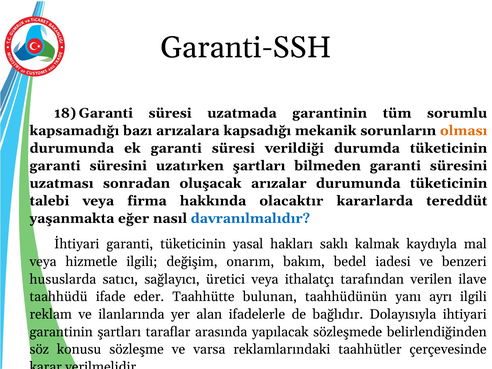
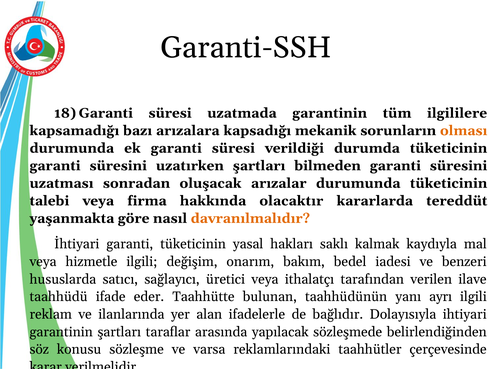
sorumlu: sorumlu -> ilgililere
eğer: eğer -> göre
davranılmalıdır colour: blue -> orange
